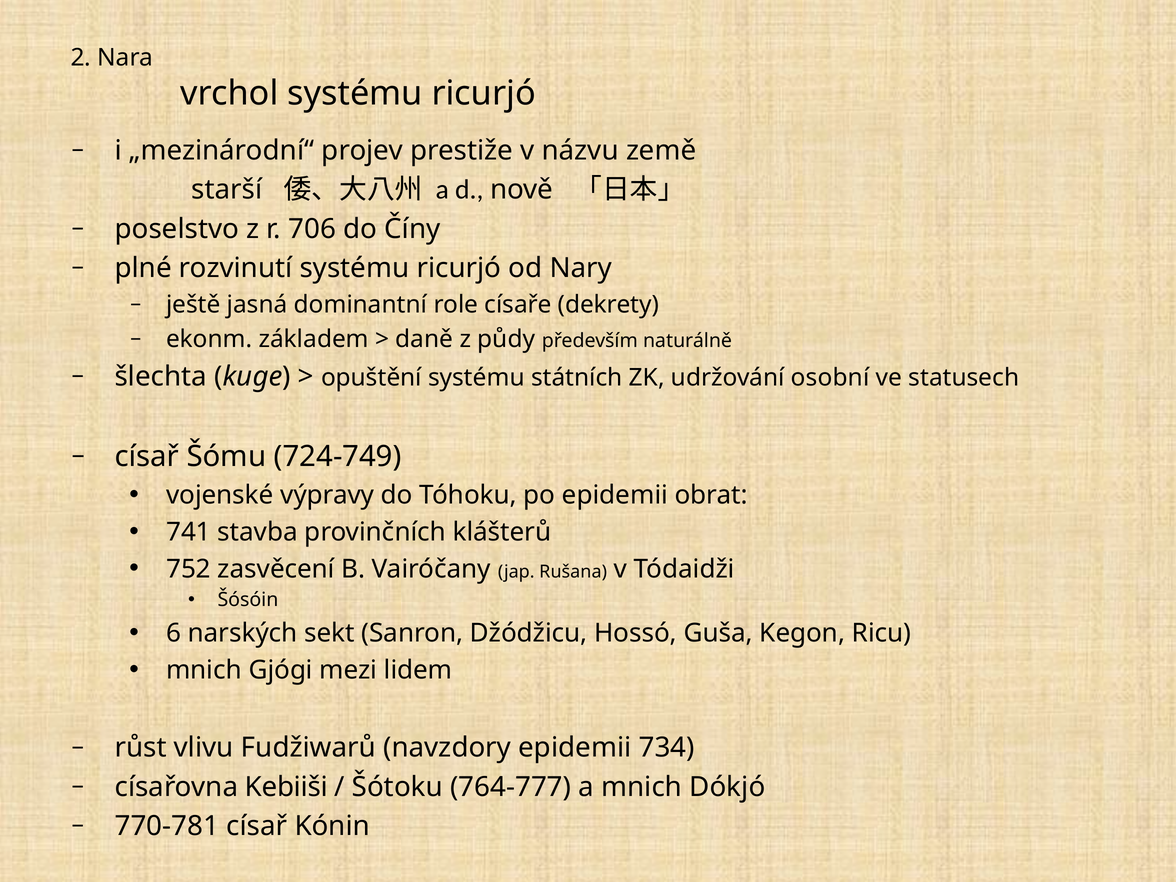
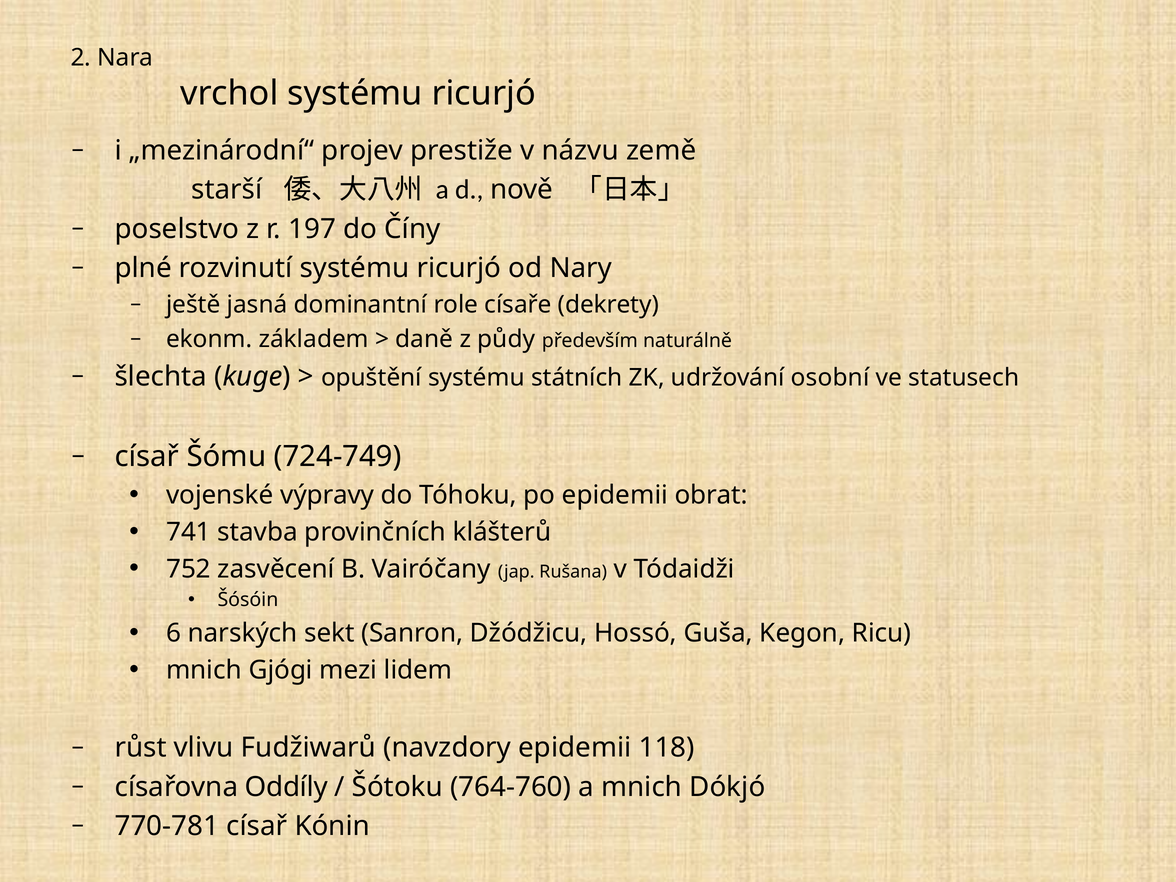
706: 706 -> 197
734: 734 -> 118
Kebiiši: Kebiiši -> Oddíly
764-777: 764-777 -> 764-760
